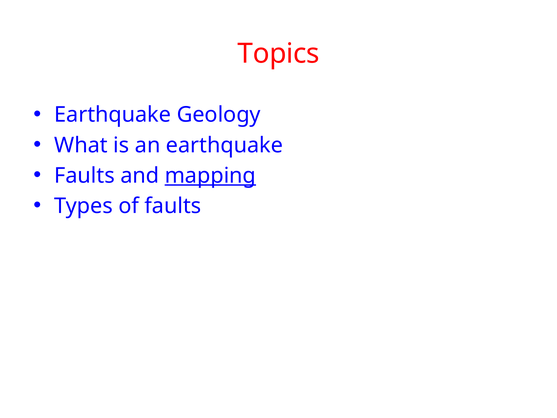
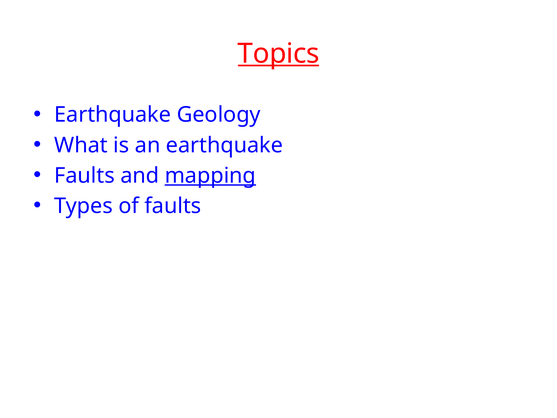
Topics underline: none -> present
